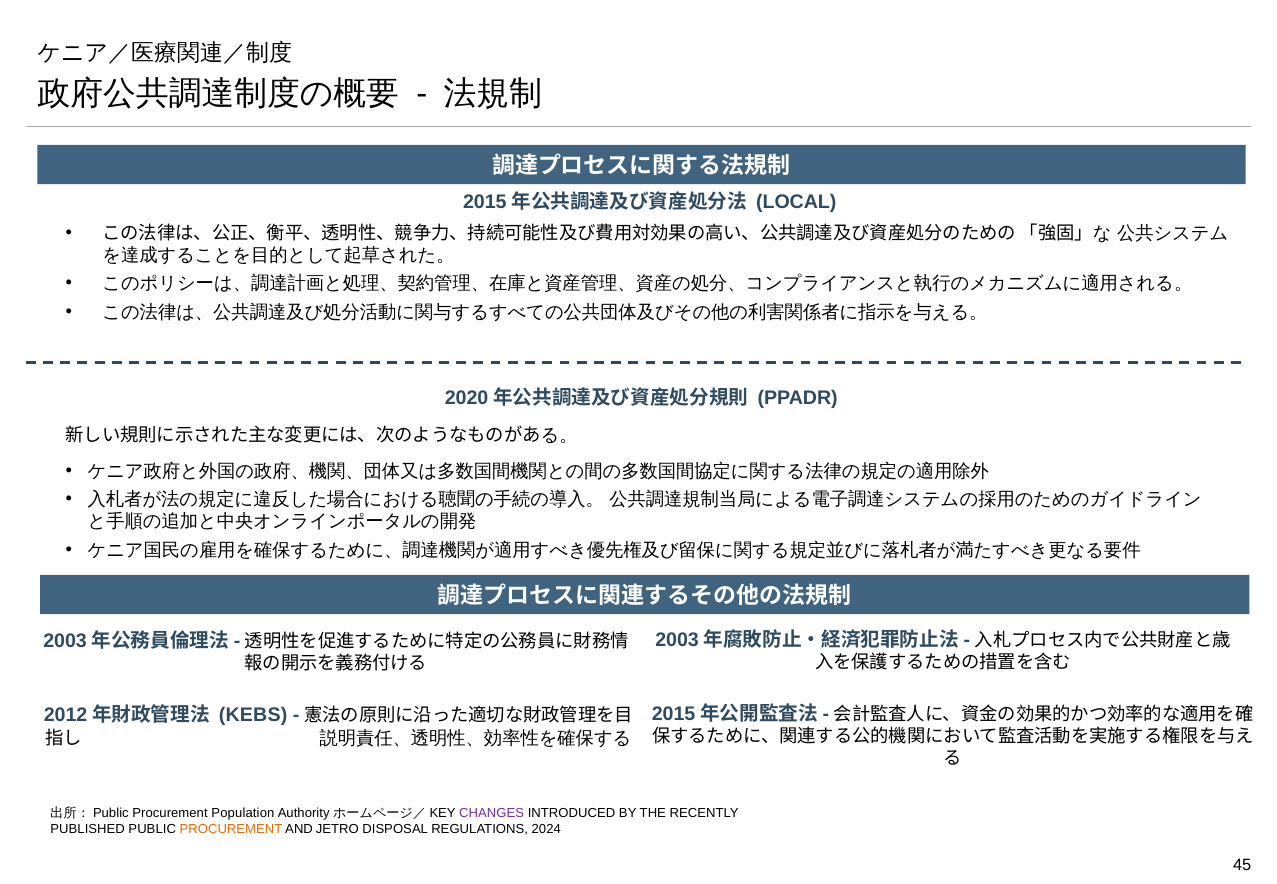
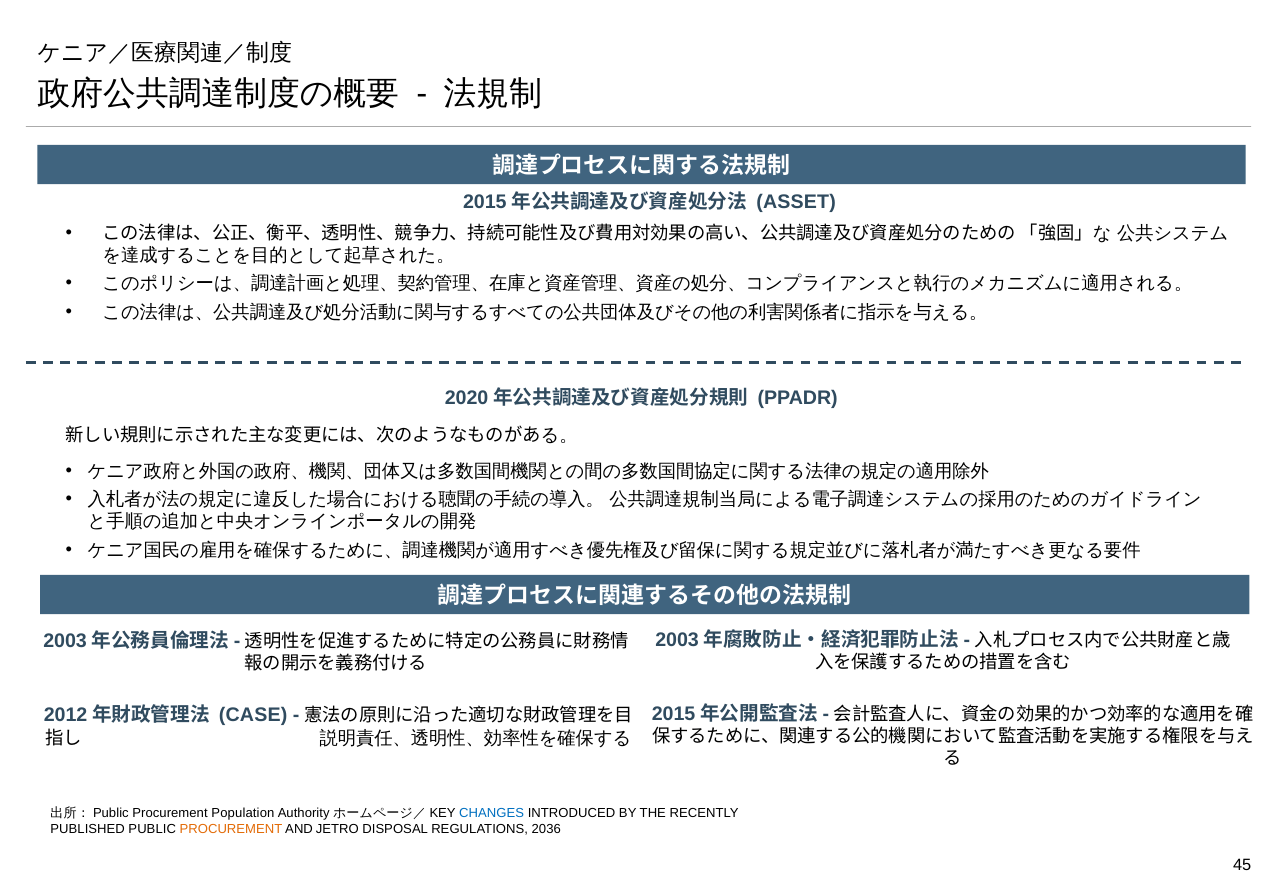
LOCAL: LOCAL -> ASSET
KEBS: KEBS -> CASE
CHANGES colour: purple -> blue
2024: 2024 -> 2036
